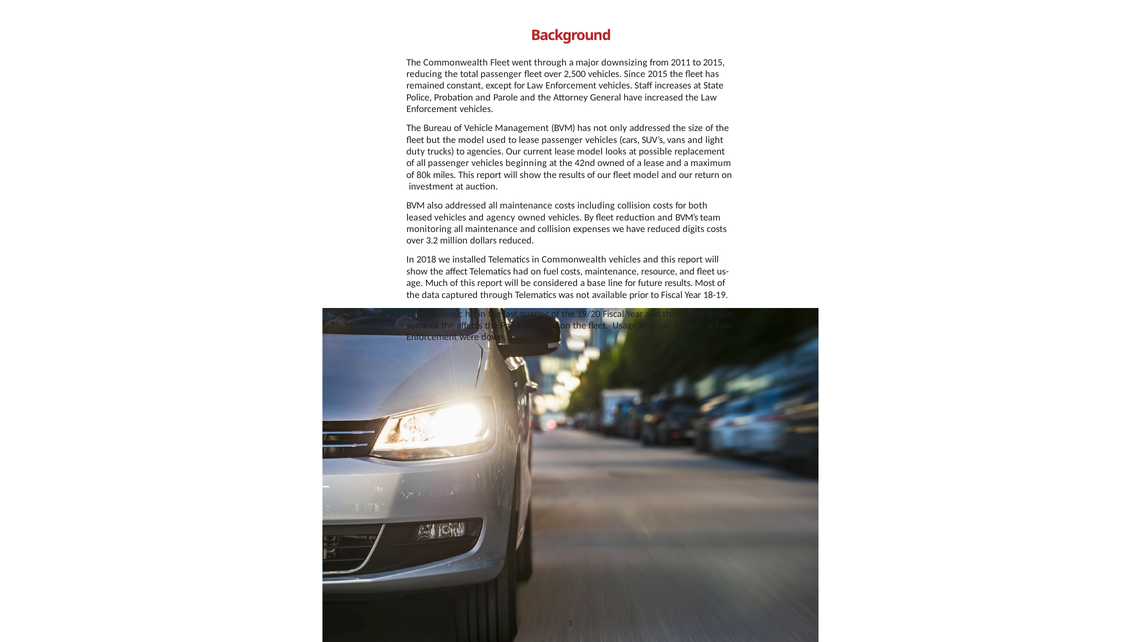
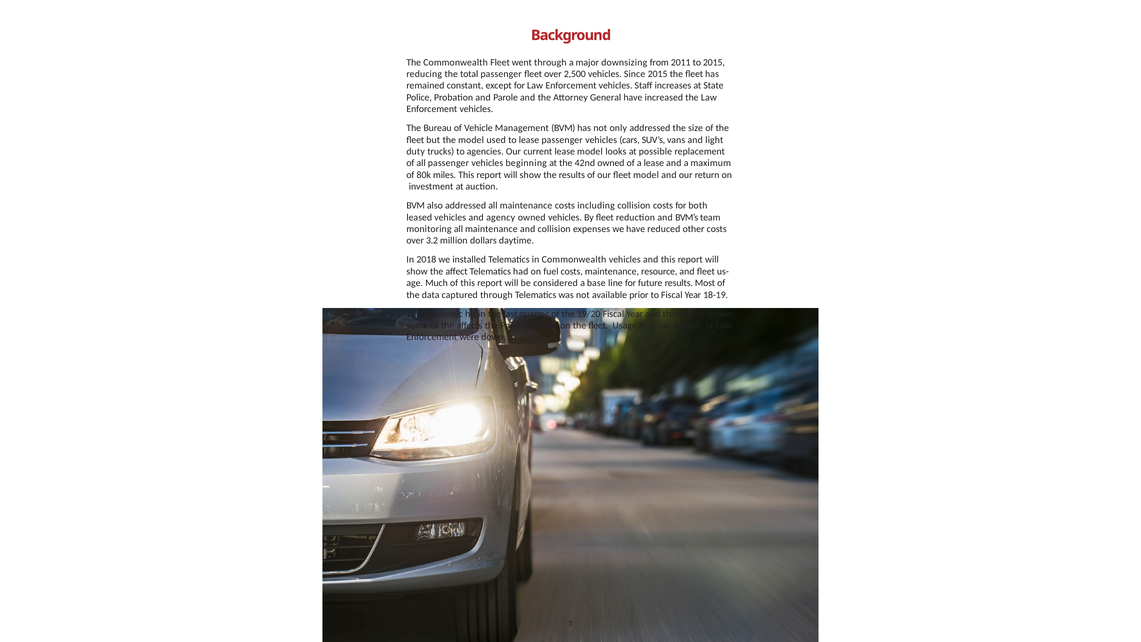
digits: digits -> other
dollars reduced: reduced -> daytime
